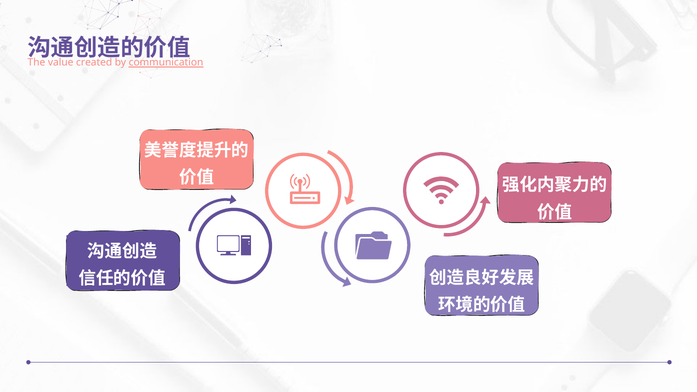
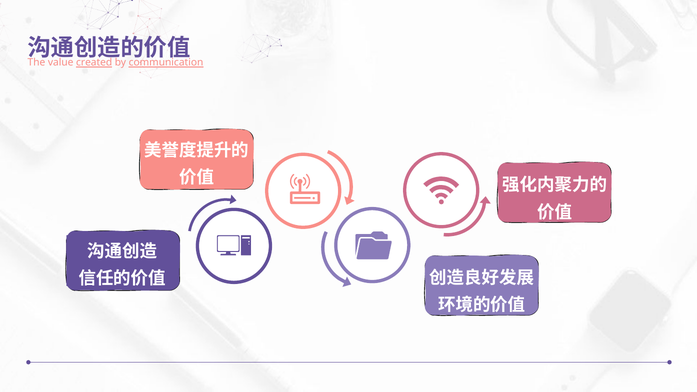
created underline: none -> present
